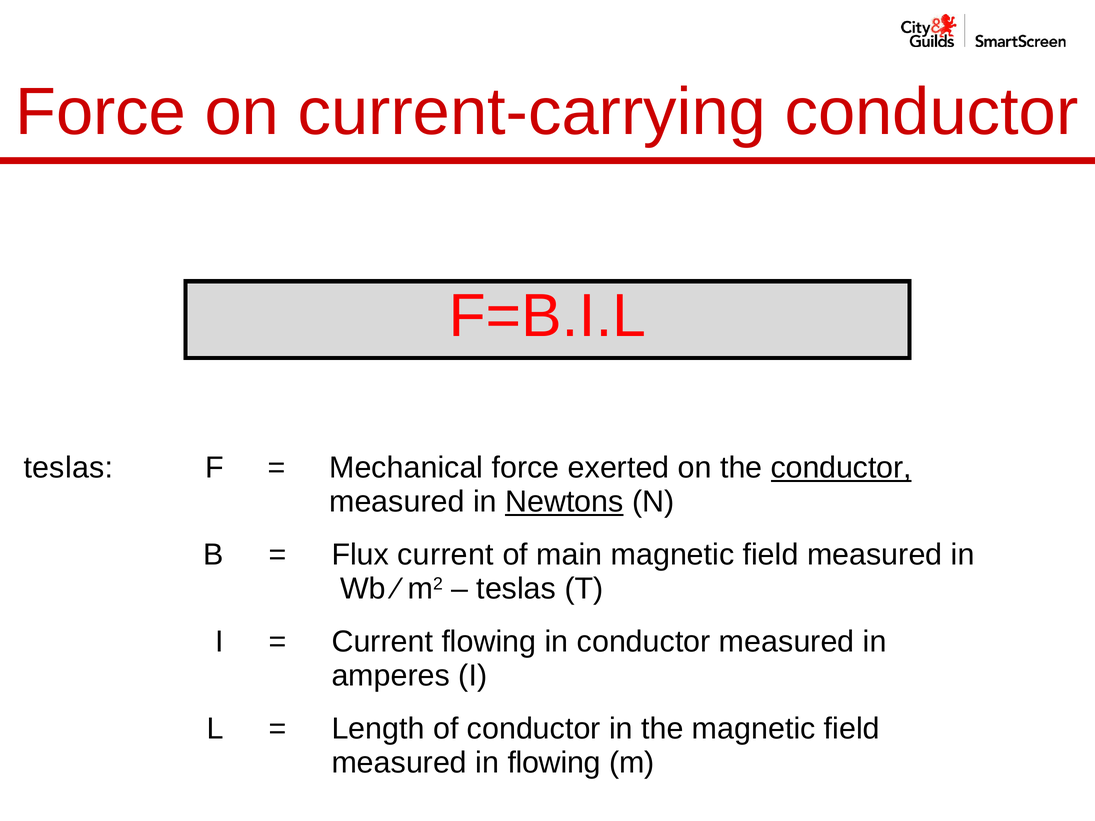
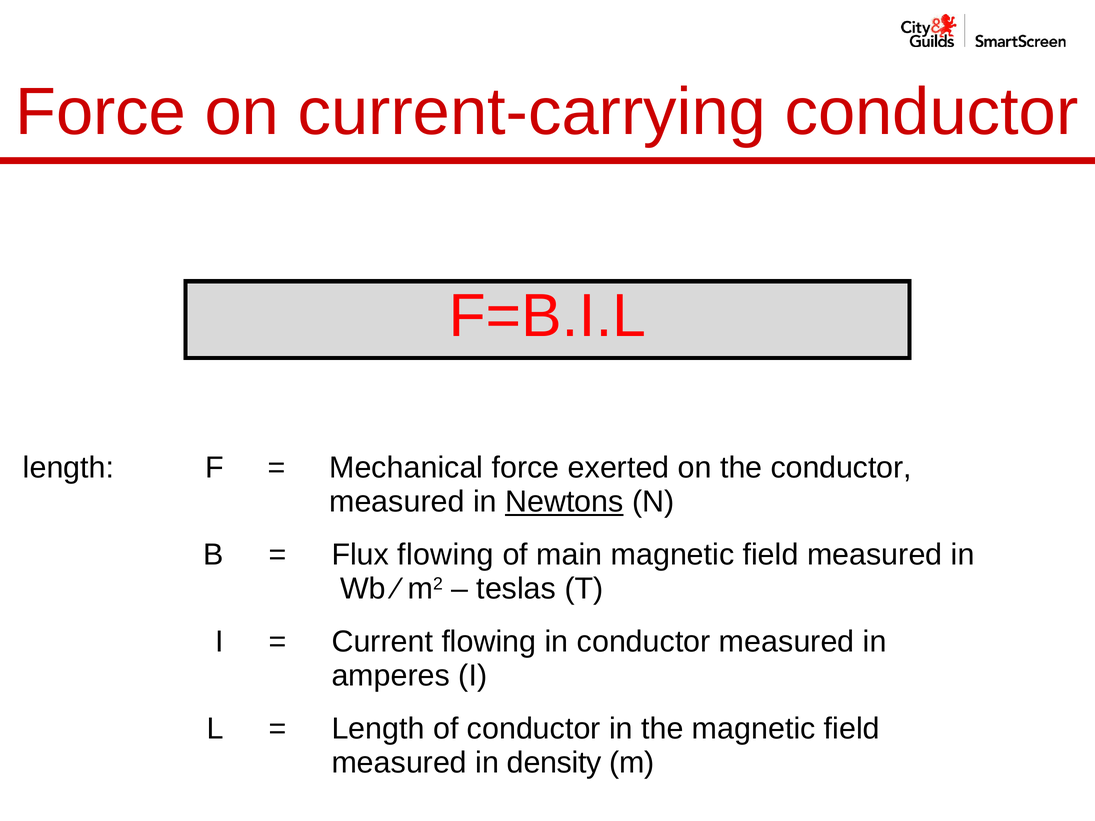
teslas at (68, 468): teslas -> length
conductor at (841, 468) underline: present -> none
Flux current: current -> flowing
in flowing: flowing -> density
